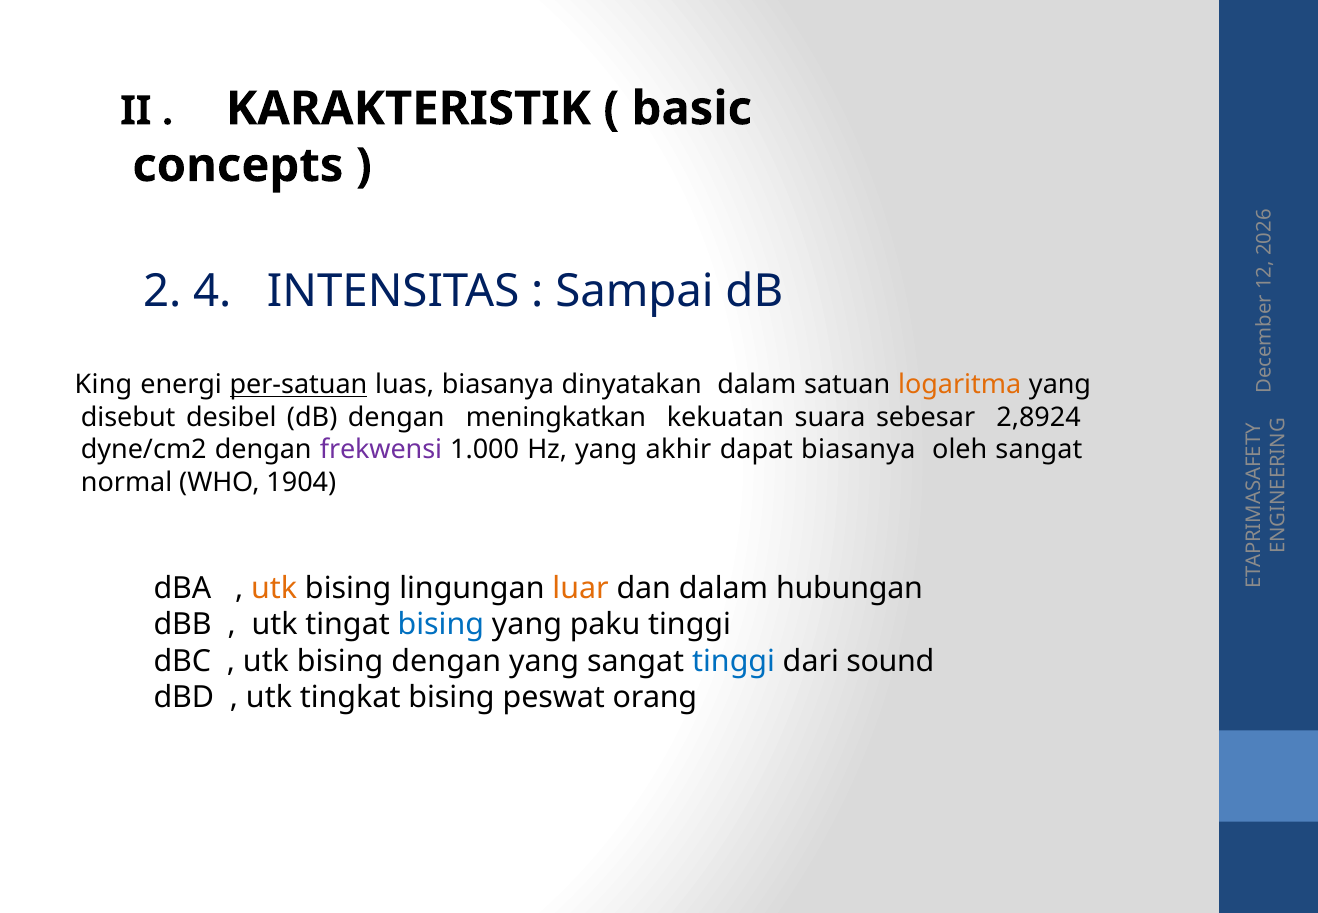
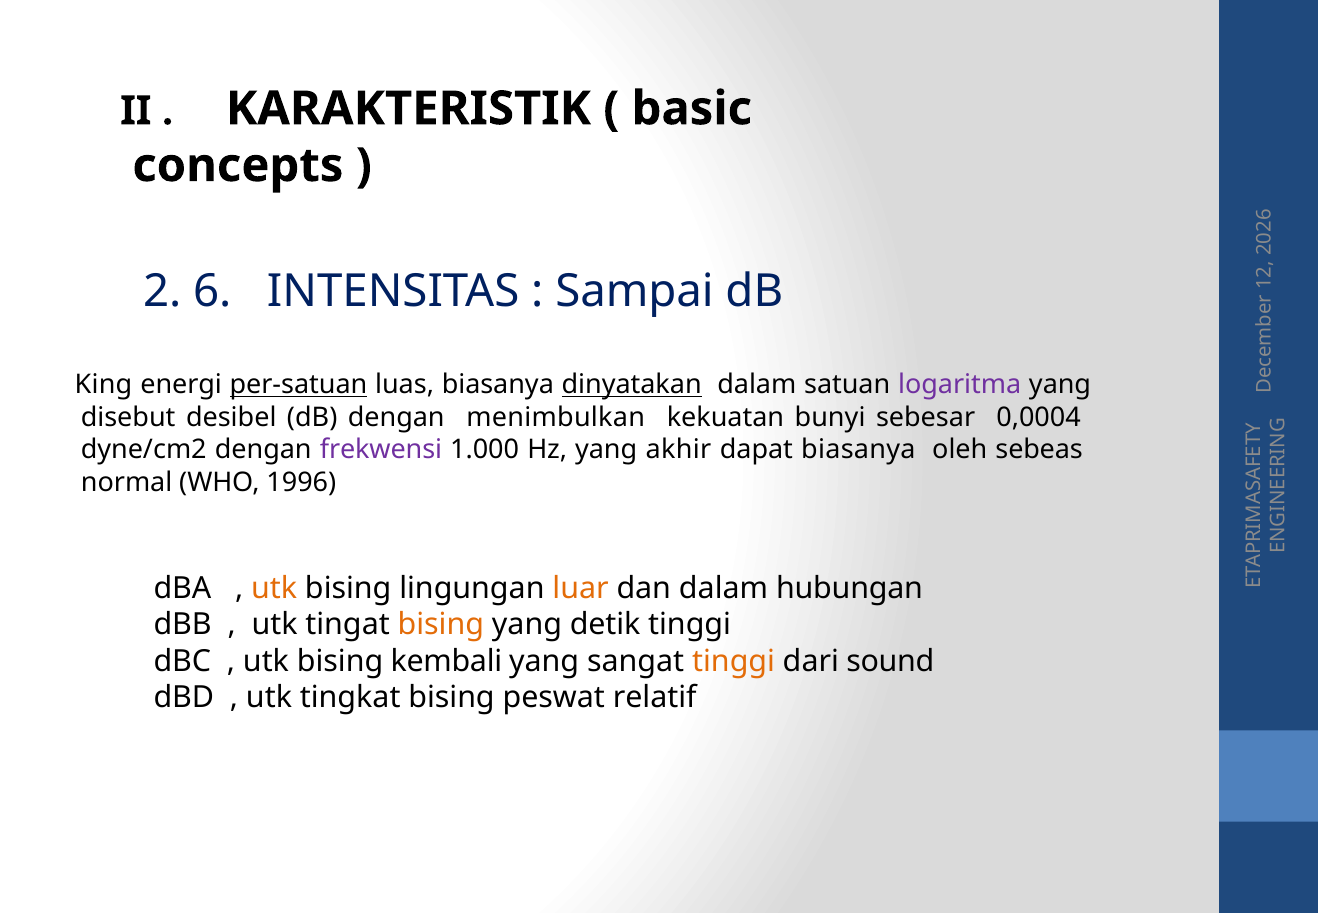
4 at (212, 292): 4 -> 6
dinyatakan underline: none -> present
logaritma colour: orange -> purple
meningkatkan: meningkatkan -> menimbulkan
suara: suara -> bunyi
2,8924: 2,8924 -> 0,0004
oleh sangat: sangat -> sebeas
1904: 1904 -> 1996
bising at (441, 624) colour: blue -> orange
paku: paku -> detik
bising dengan: dengan -> kembali
tinggi at (734, 661) colour: blue -> orange
orang: orang -> relatif
